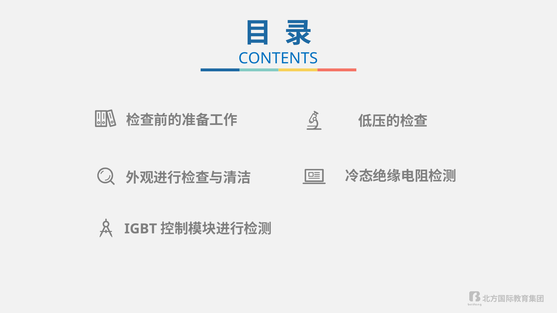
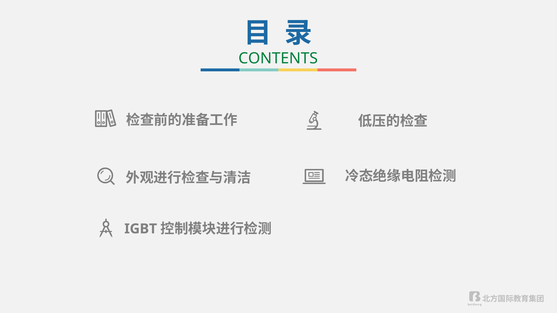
CONTENTS colour: blue -> green
